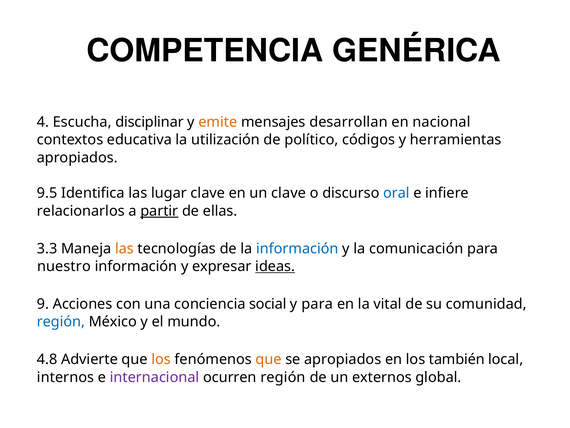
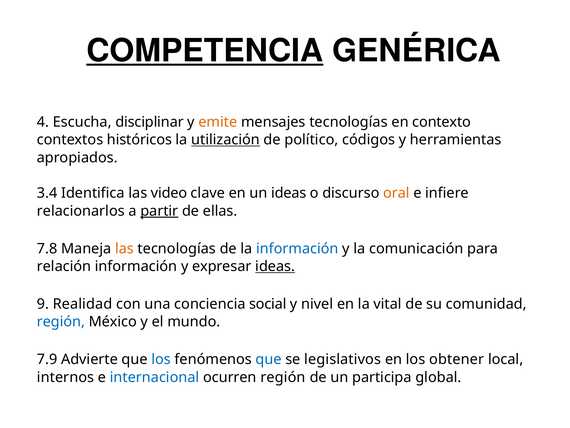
COMPETENCIA underline: none -> present
mensajes desarrollan: desarrollan -> tecnologías
nacional: nacional -> contexto
educativa: educativa -> históricos
utilización underline: none -> present
9.5: 9.5 -> 3.4
lugar: lugar -> video
un clave: clave -> ideas
oral colour: blue -> orange
3.3: 3.3 -> 7.8
nuestro: nuestro -> relación
Acciones: Acciones -> Realidad
y para: para -> nivel
4.8: 4.8 -> 7.9
los at (161, 359) colour: orange -> blue
que at (269, 359) colour: orange -> blue
se apropiados: apropiados -> legislativos
también: también -> obtener
internacional colour: purple -> blue
externos: externos -> participa
